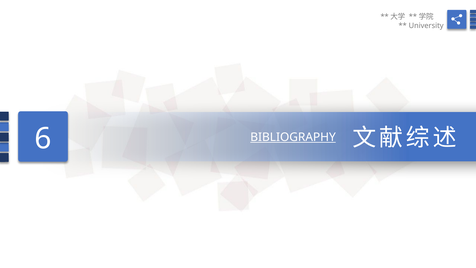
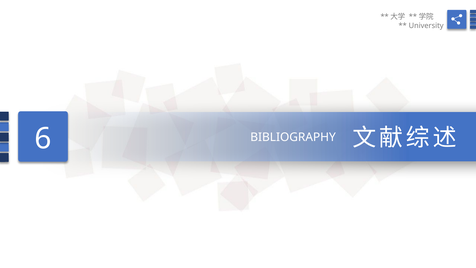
BIBLIOGRAPHY underline: present -> none
